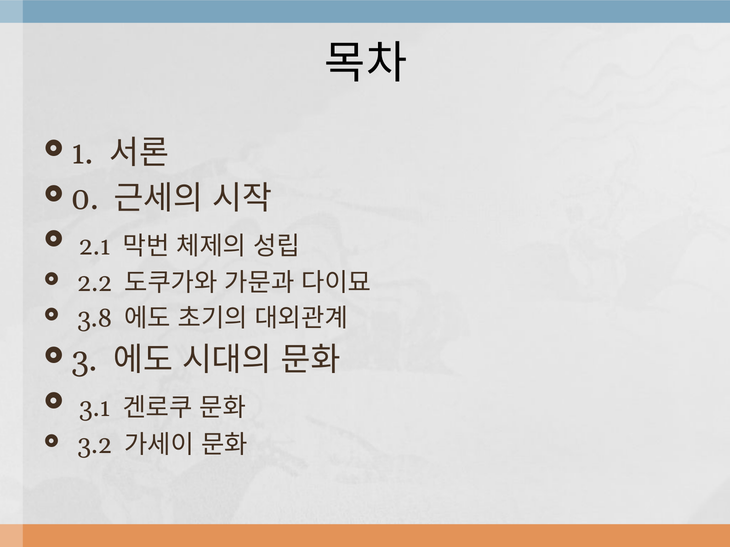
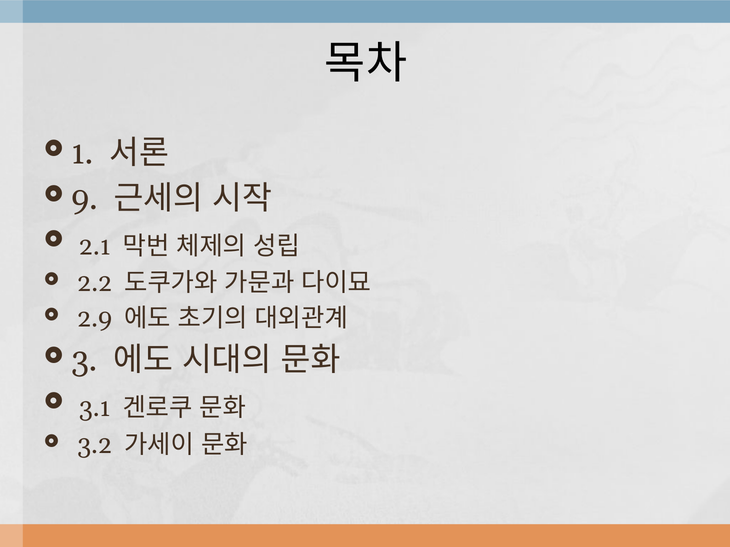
0: 0 -> 9
3.8: 3.8 -> 2.9
